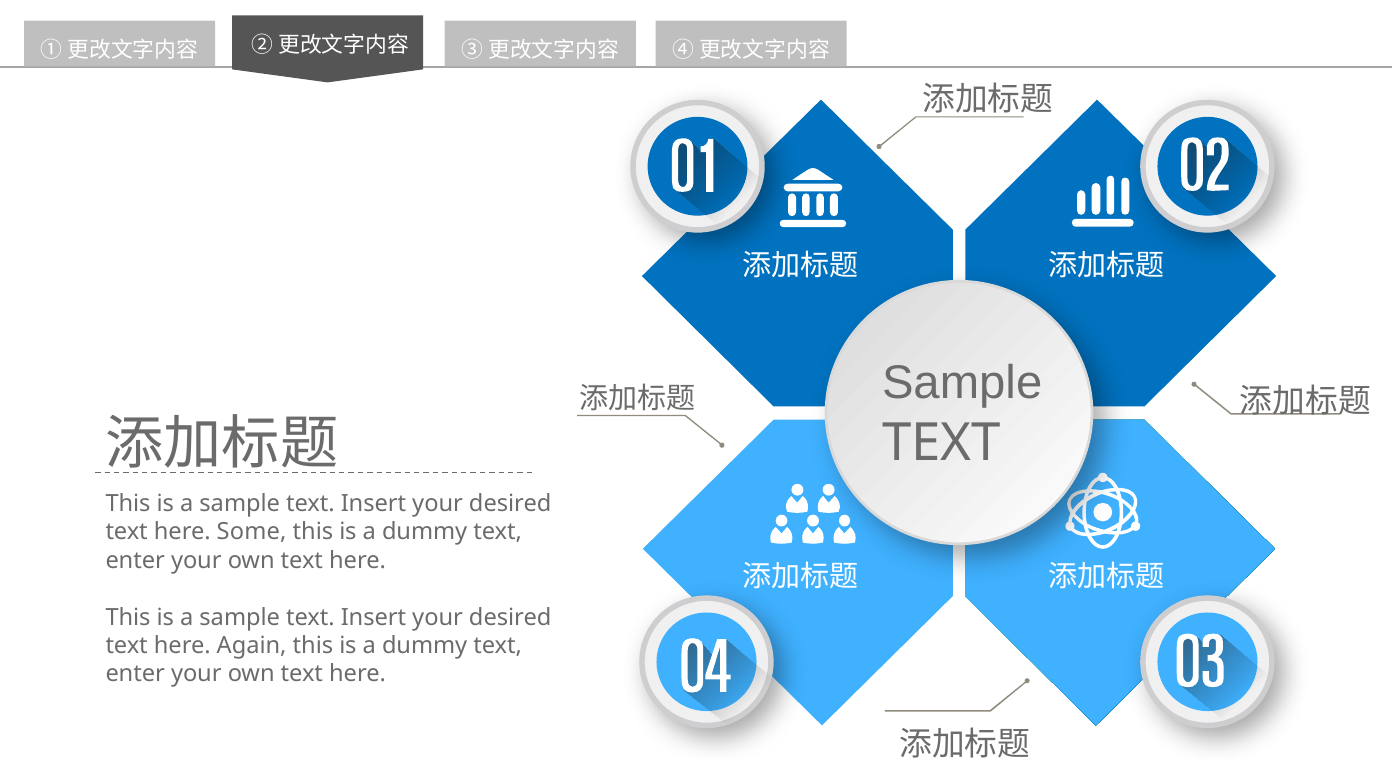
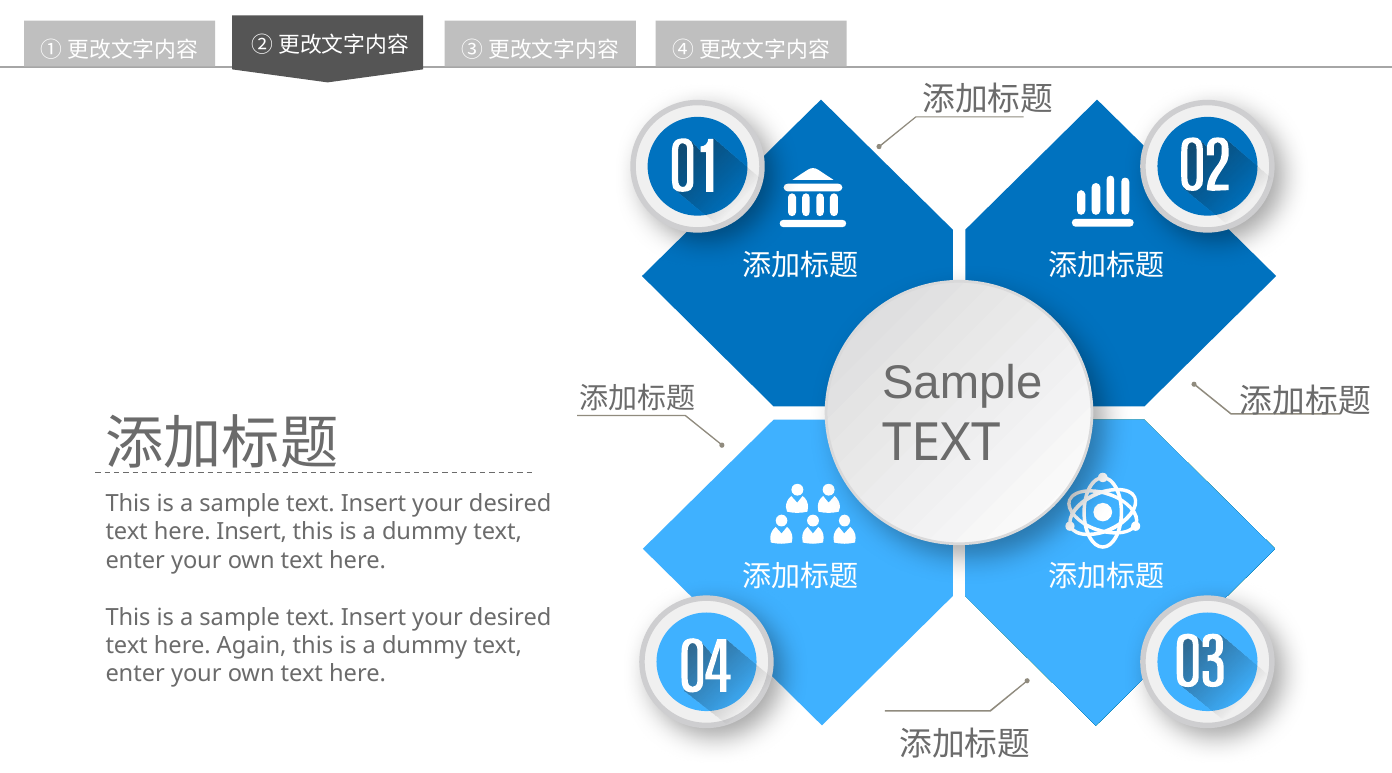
here Some: Some -> Insert
